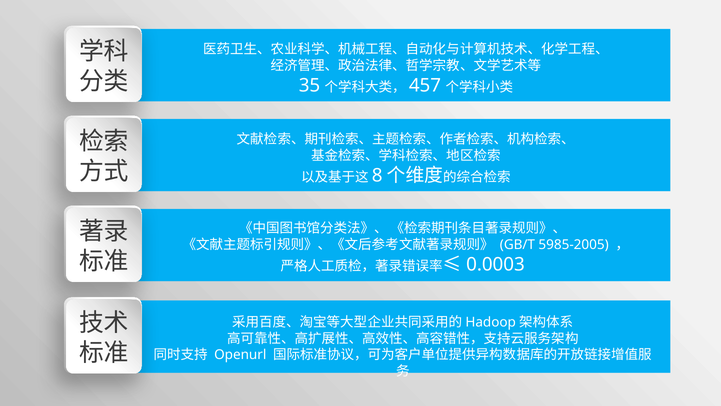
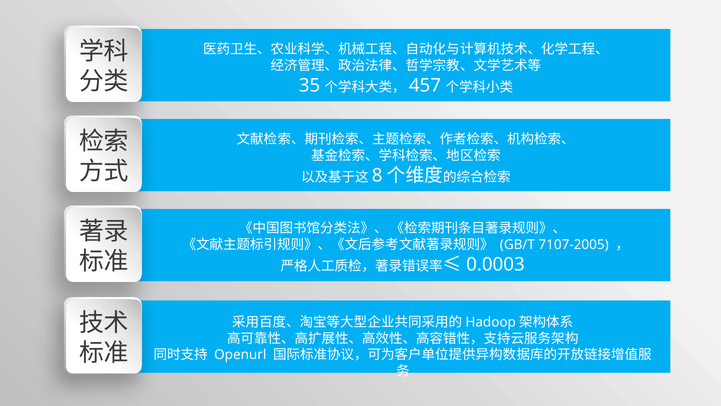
5985-2005: 5985-2005 -> 7107-2005
